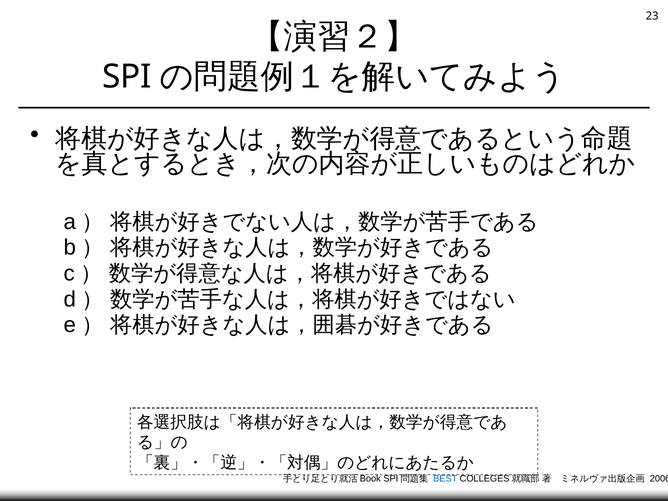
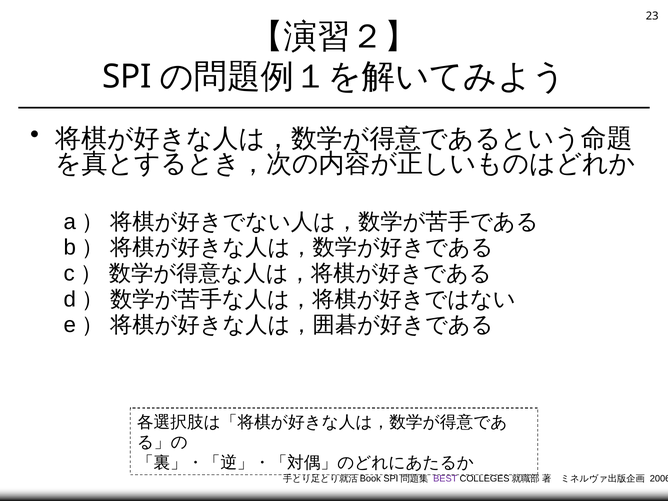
BEST colour: blue -> purple
